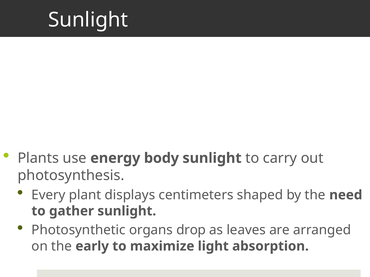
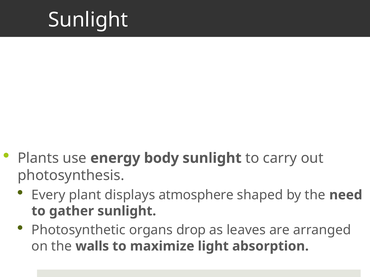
centimeters: centimeters -> atmosphere
early: early -> walls
